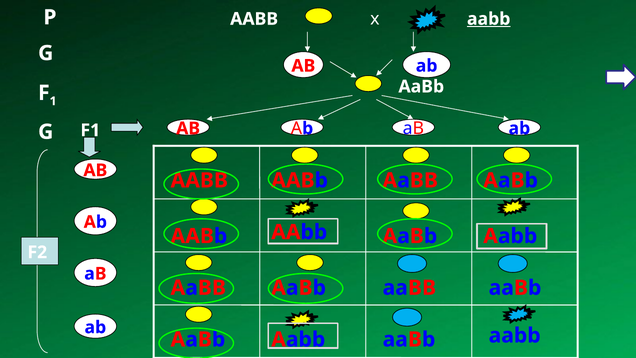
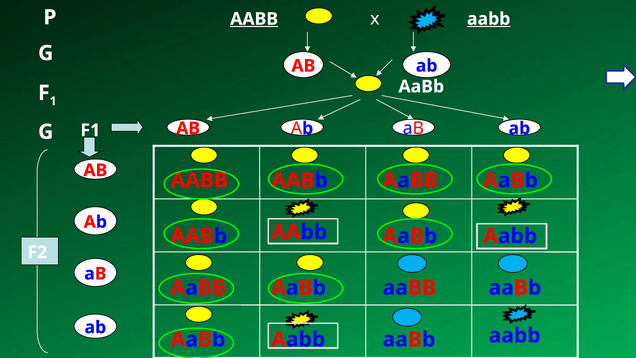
AABB at (254, 19) underline: none -> present
